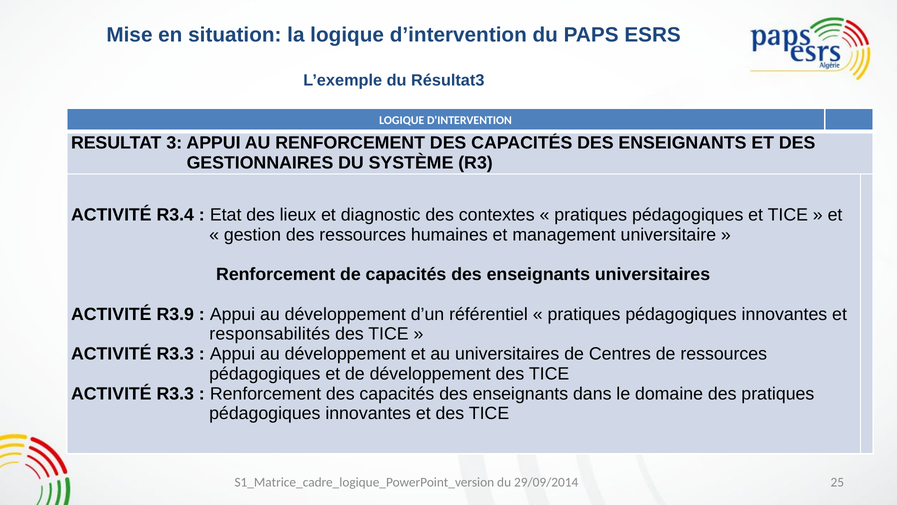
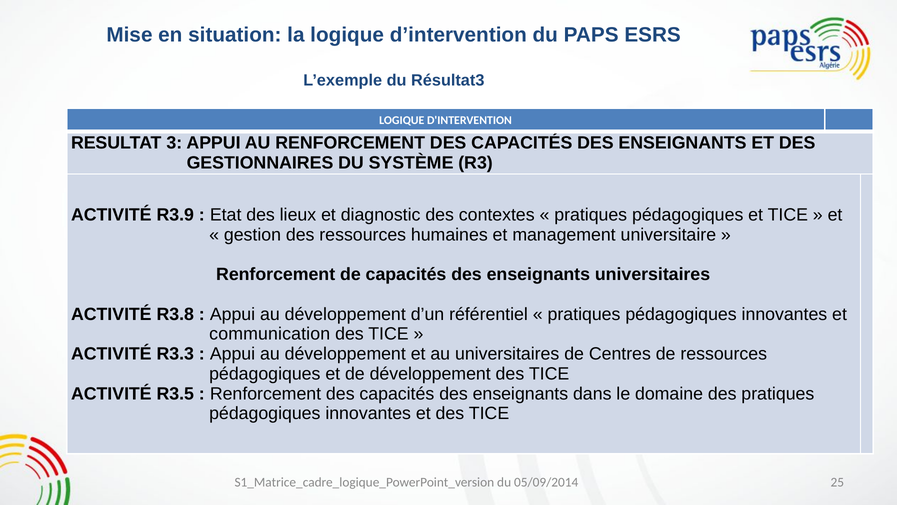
R3.4: R3.4 -> R3.9
R3.9: R3.9 -> R3.8
responsabilités: responsabilités -> communication
R3.3 at (175, 394): R3.3 -> R3.5
29/09/2014: 29/09/2014 -> 05/09/2014
